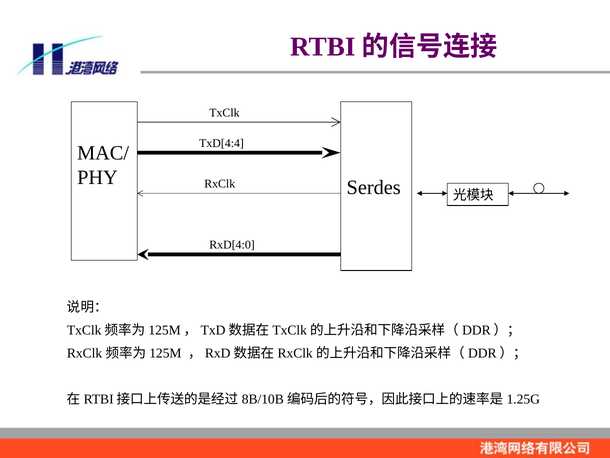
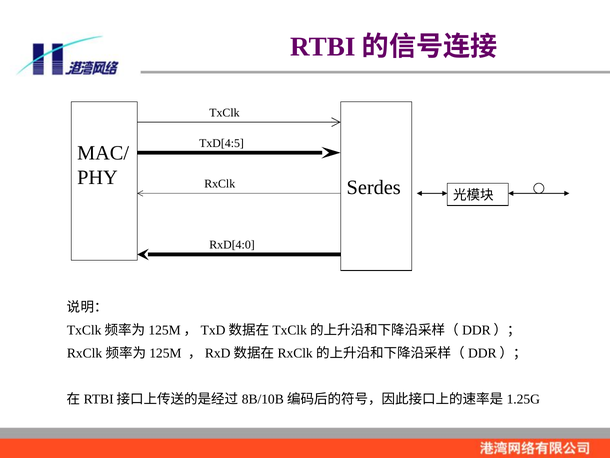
TxD[4:4: TxD[4:4 -> TxD[4:5
